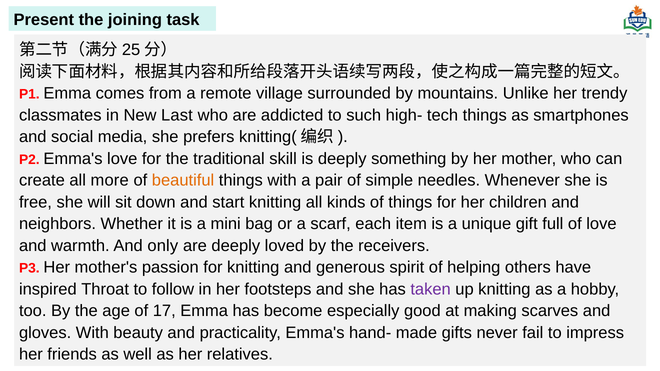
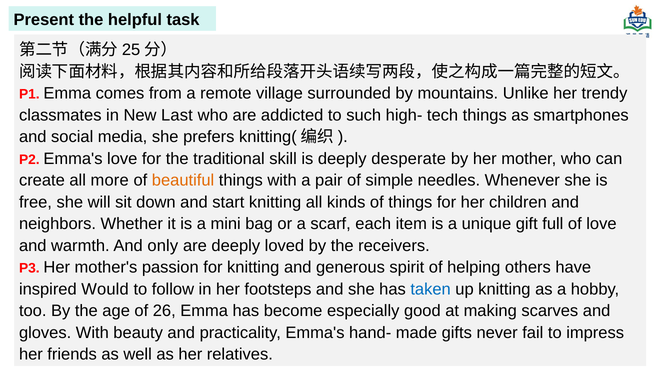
joining: joining -> helpful
something: something -> desperate
Throat: Throat -> Would
taken colour: purple -> blue
17: 17 -> 26
